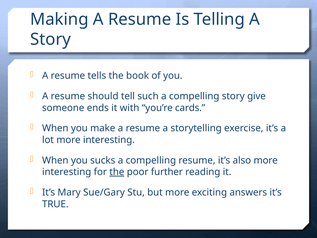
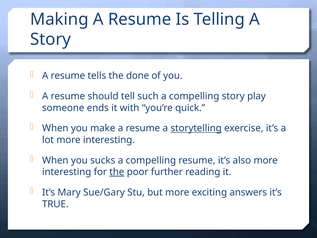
book: book -> done
give: give -> play
cards: cards -> quick
storytelling underline: none -> present
